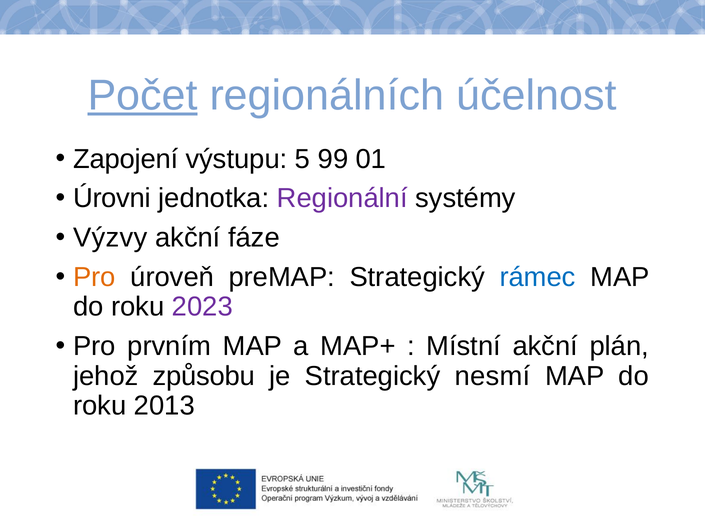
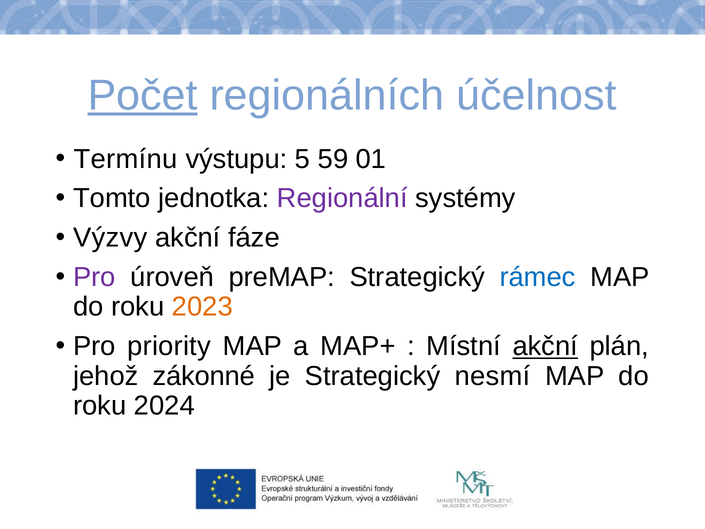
Zapojení: Zapojení -> Termínu
99: 99 -> 59
Úrovni: Úrovni -> Tomto
Pro at (94, 277) colour: orange -> purple
2023 colour: purple -> orange
prvním: prvním -> priority
akční at (545, 346) underline: none -> present
způsobu: způsobu -> zákonné
2013: 2013 -> 2024
